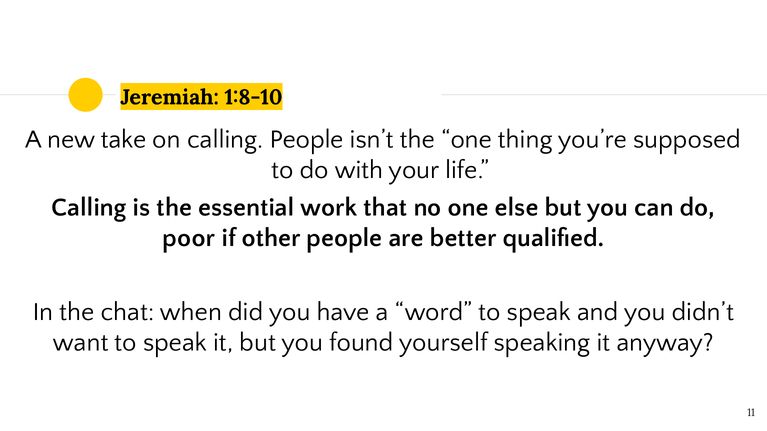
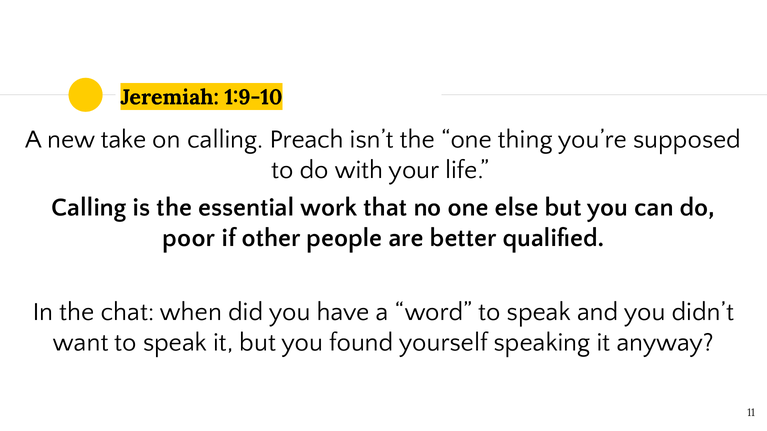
1:8-10: 1:8-10 -> 1:9-10
calling People: People -> Preach
